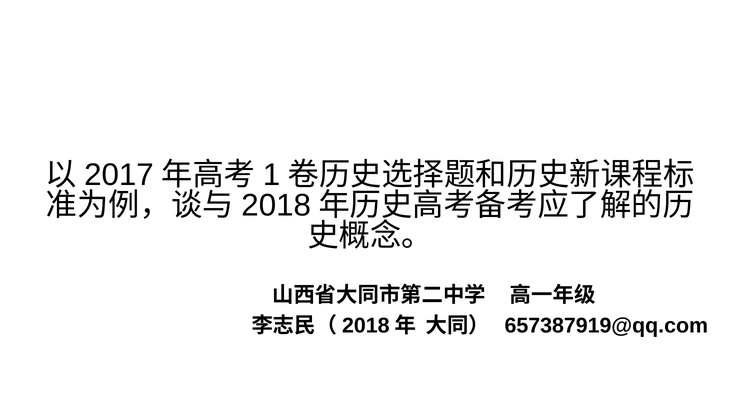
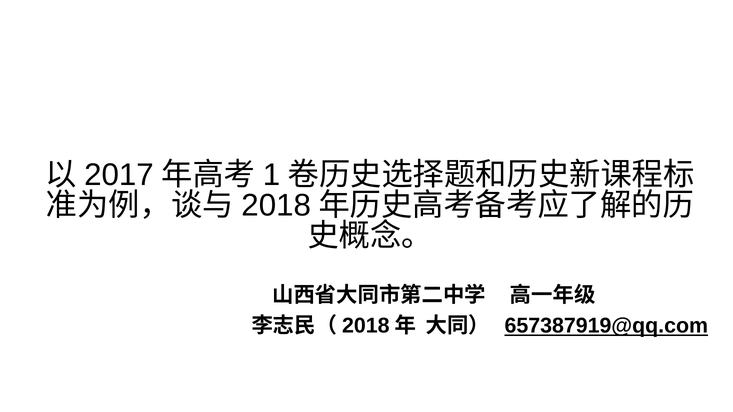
657387919@qq.com underline: none -> present
